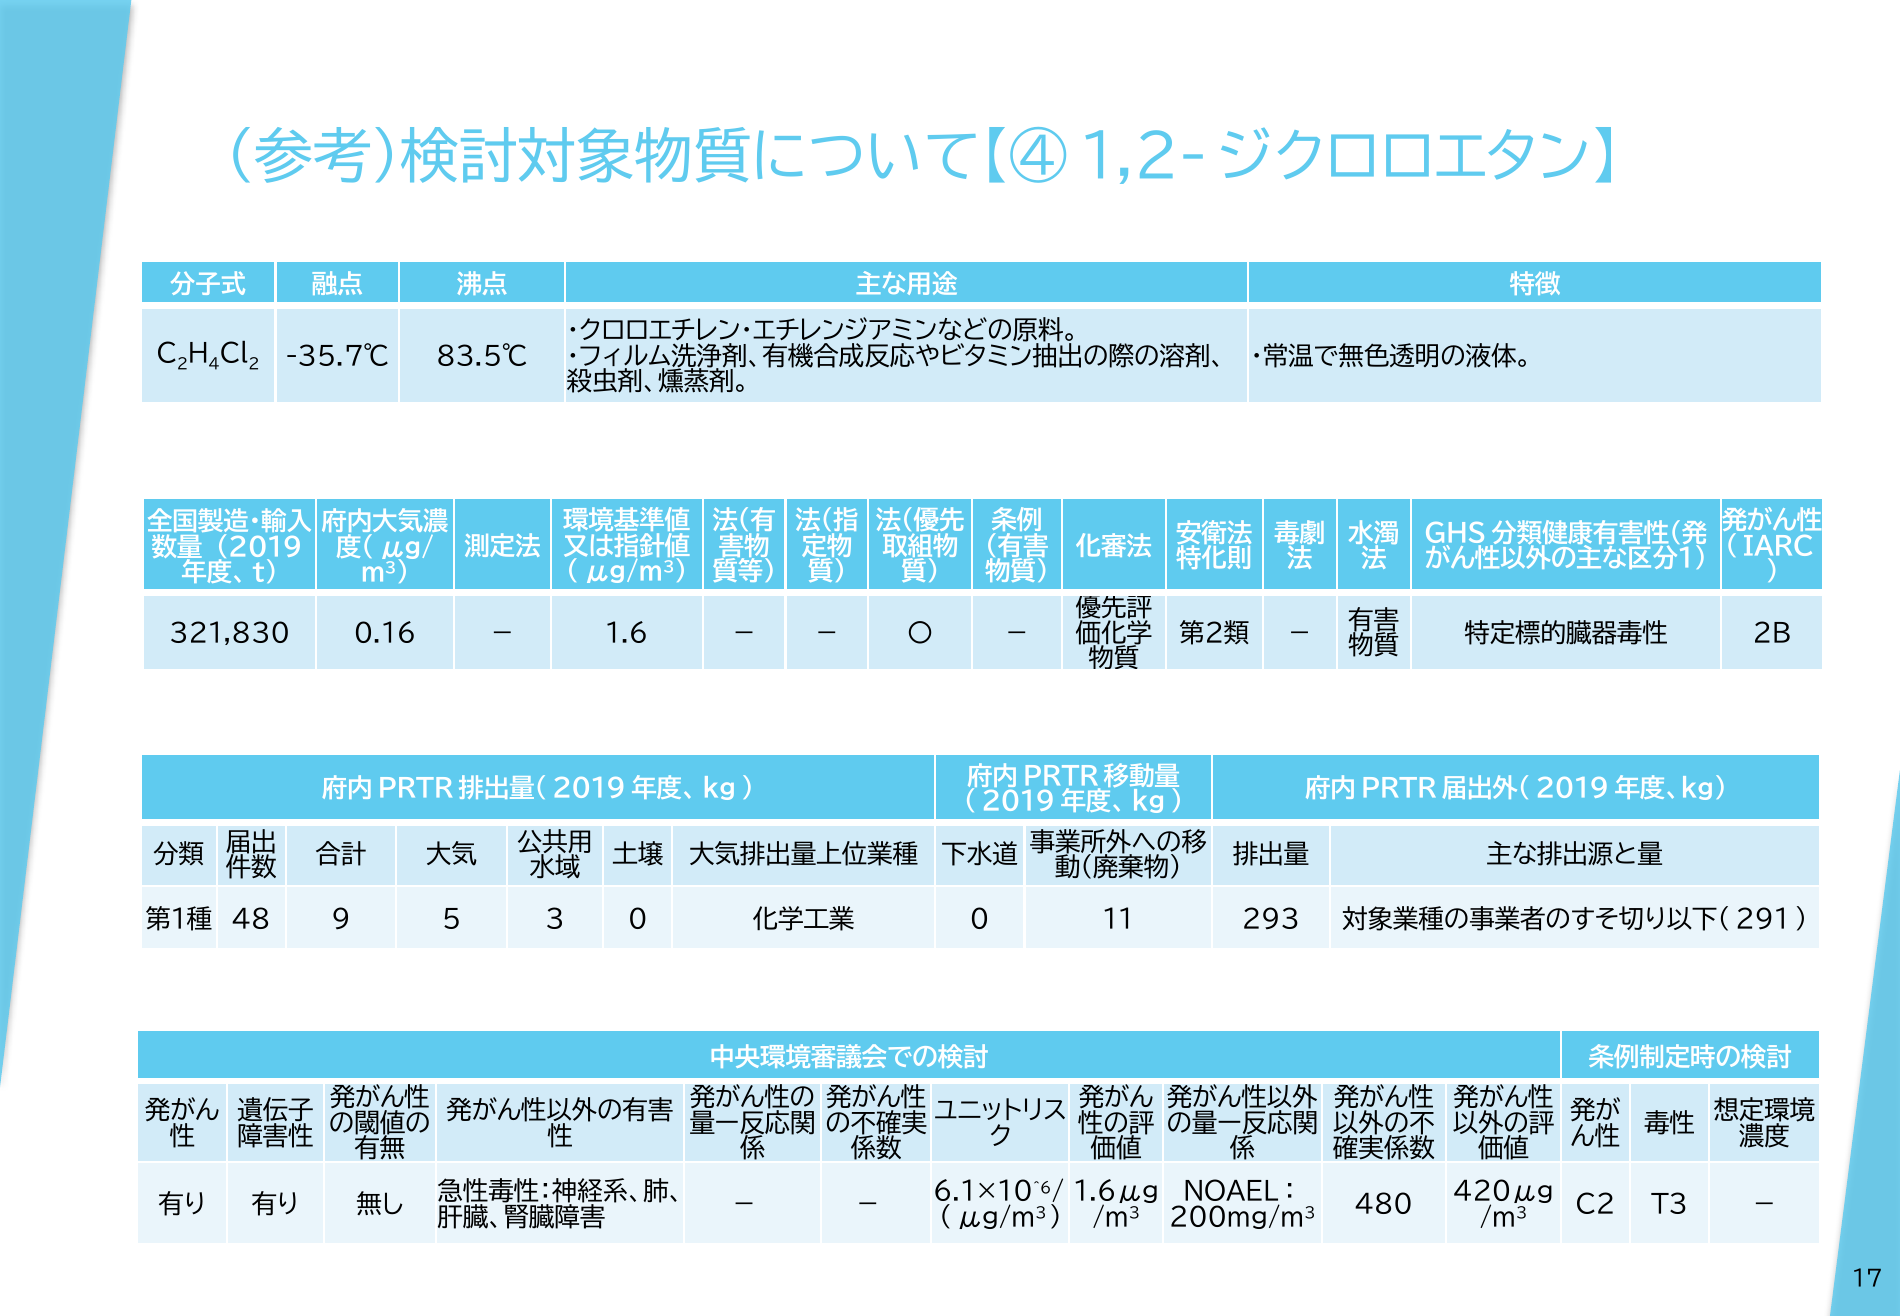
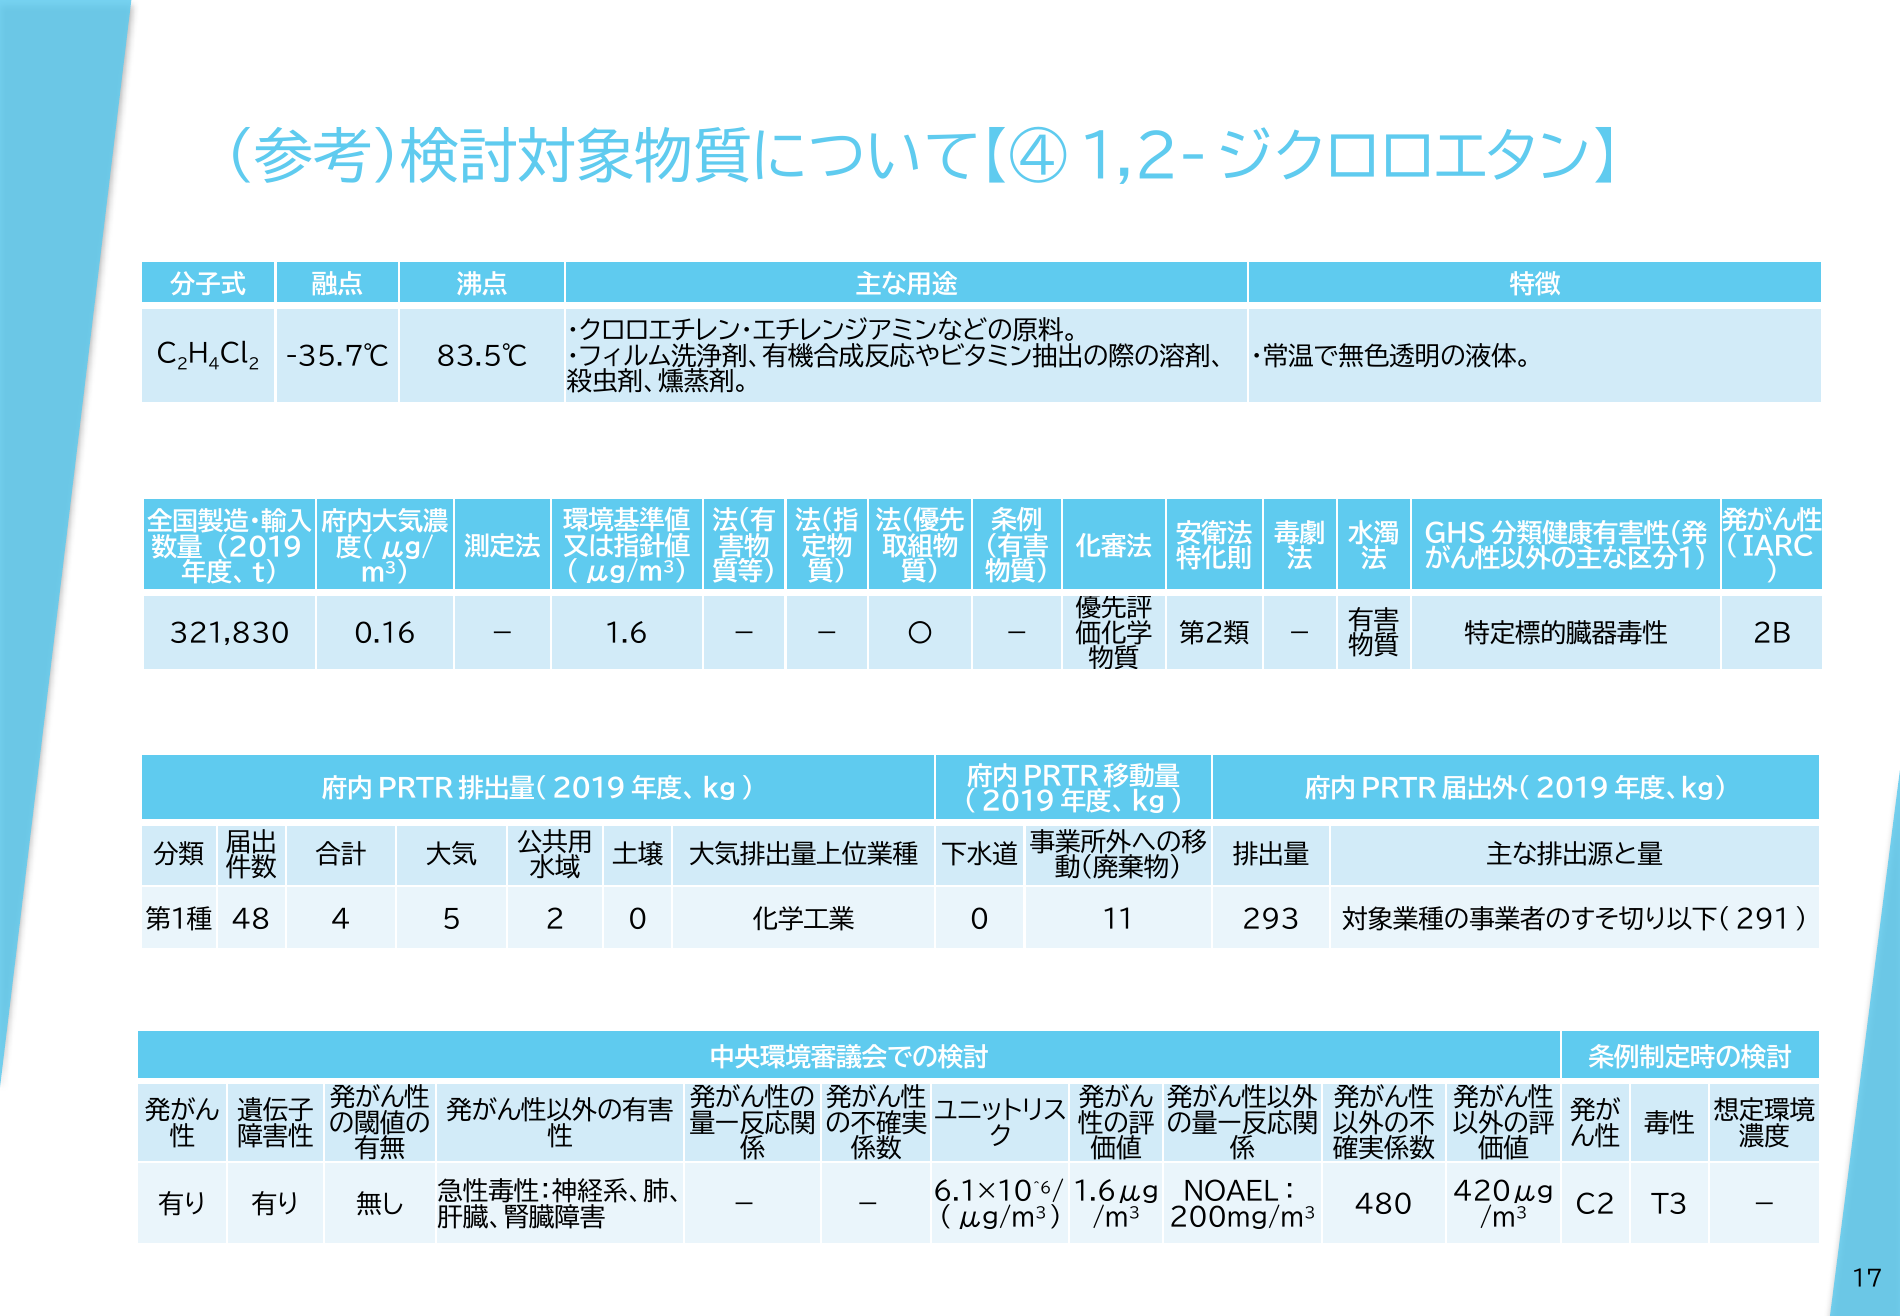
48 9: 9 -> 4
5 3: 3 -> 2
